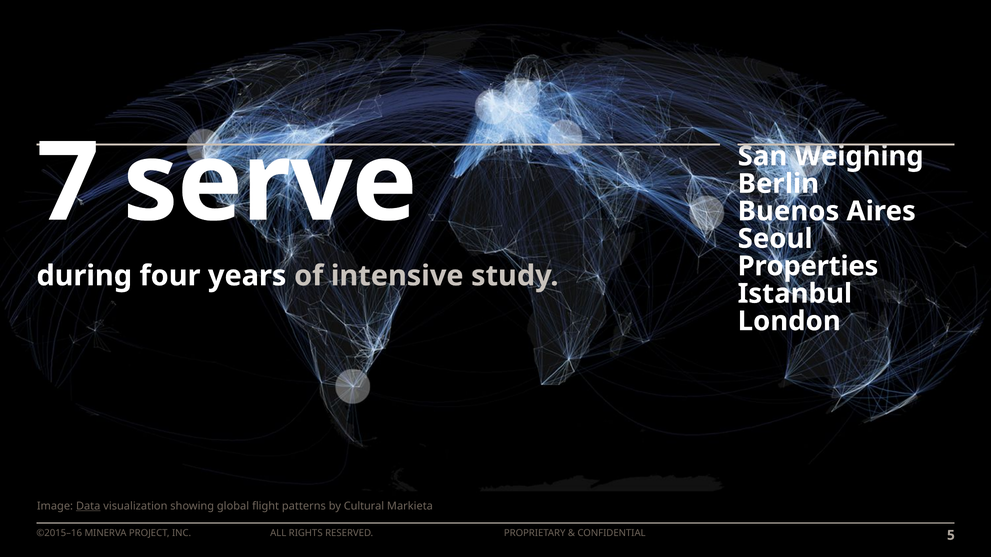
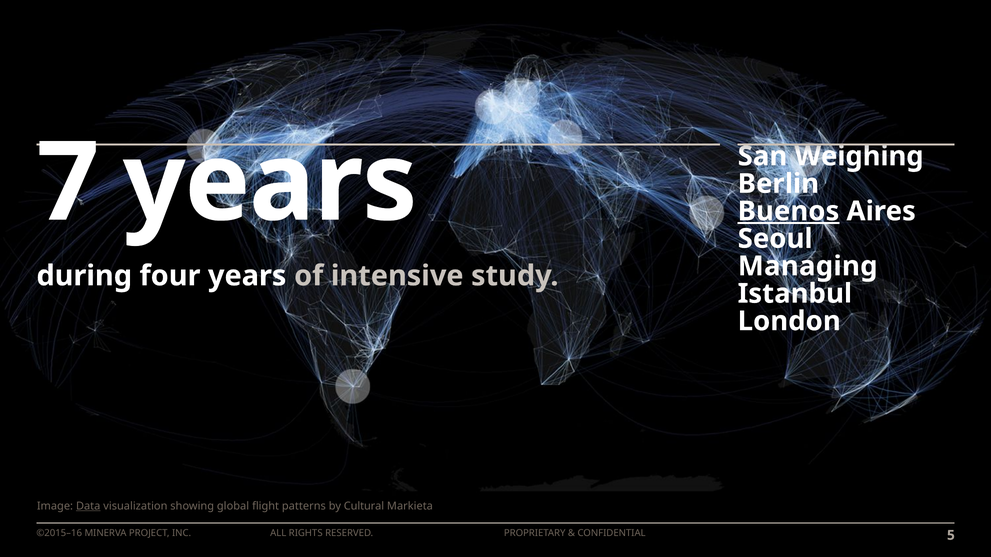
7 serve: serve -> years
Buenos underline: none -> present
Properties: Properties -> Managing
